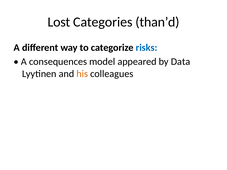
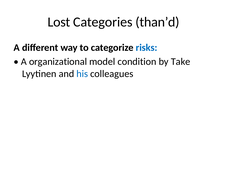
consequences: consequences -> organizational
appeared: appeared -> condition
Data: Data -> Take
his colour: orange -> blue
